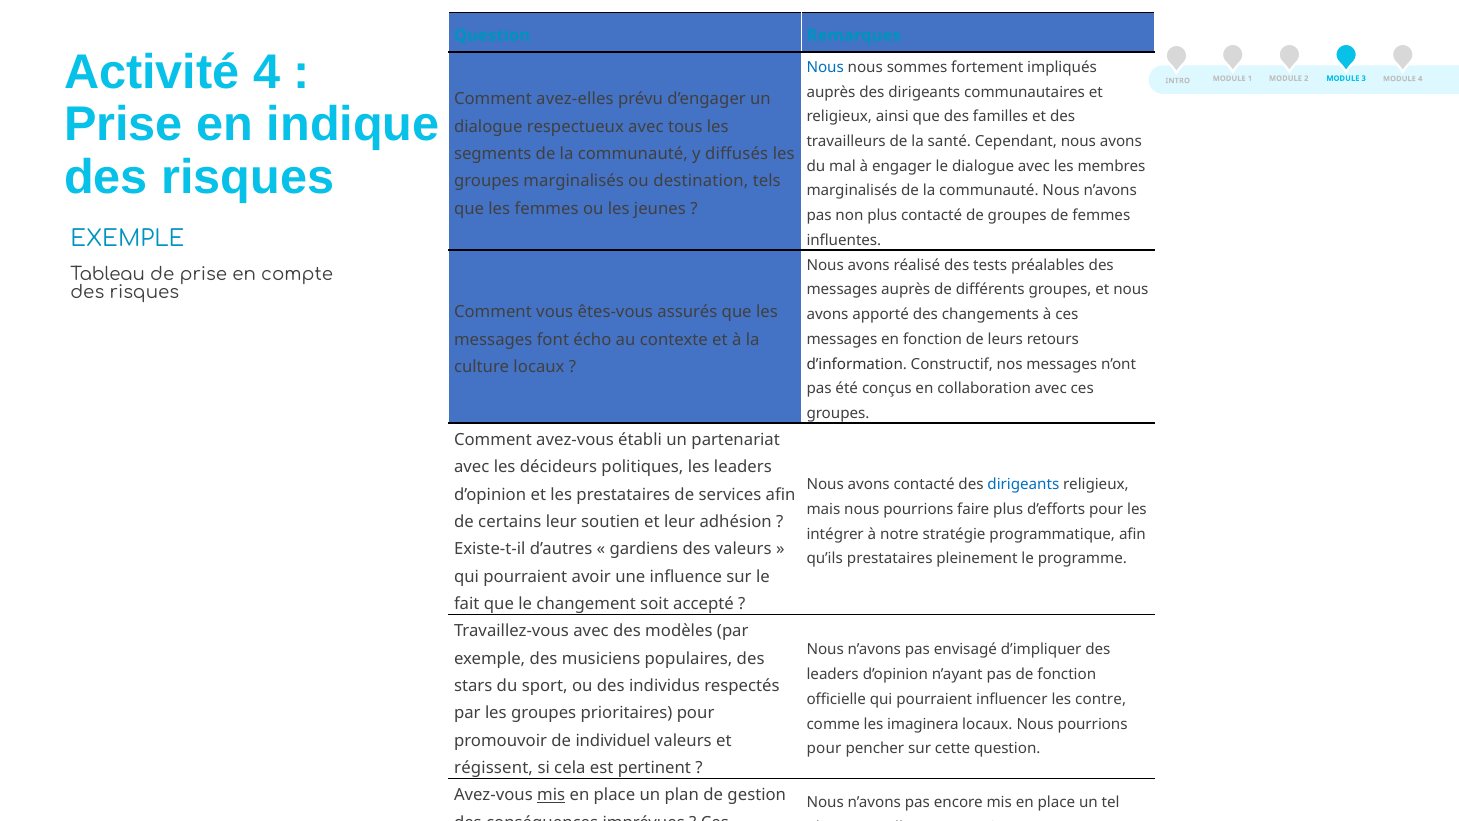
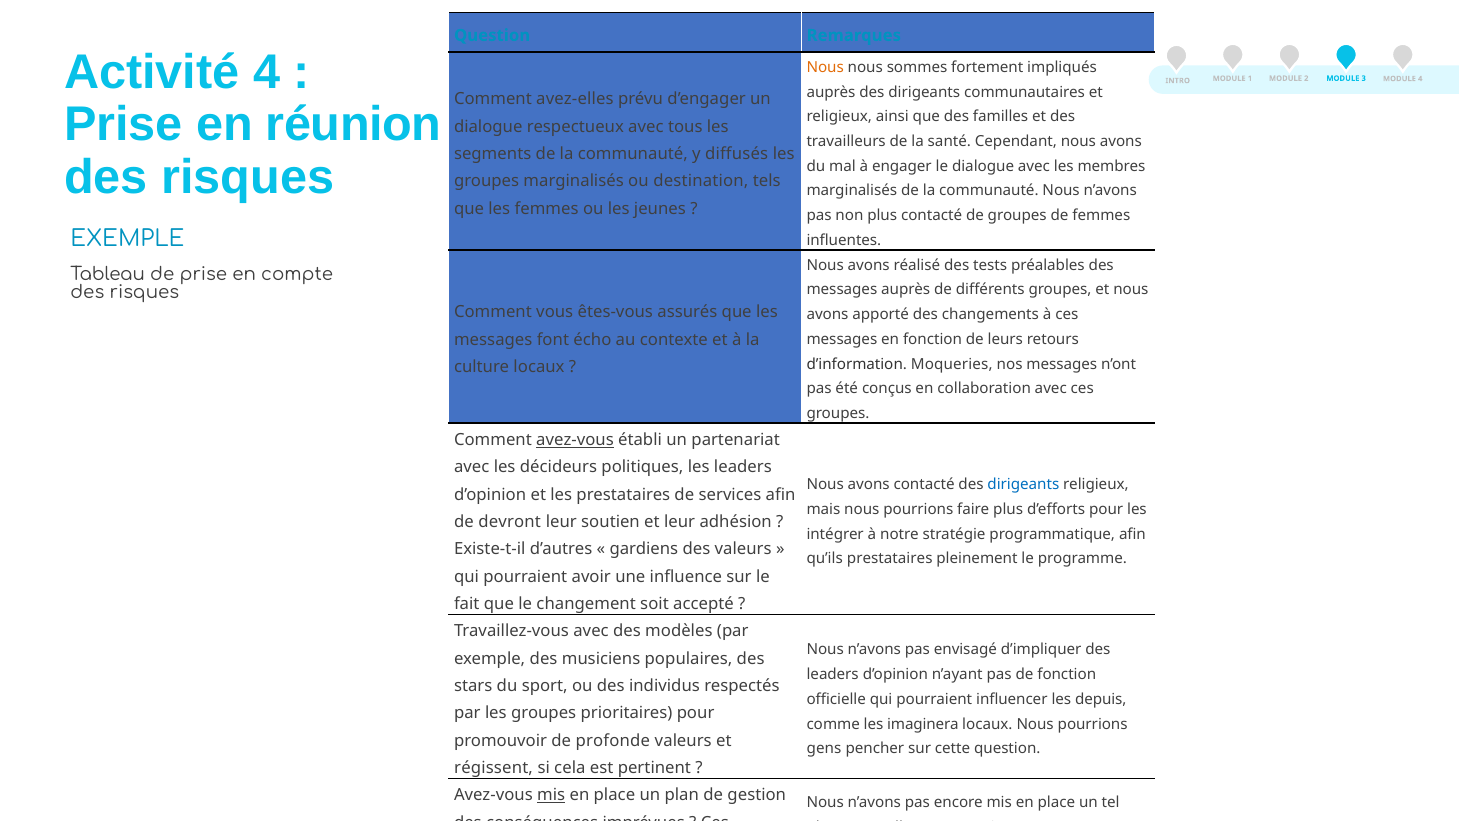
Nous at (825, 67) colour: blue -> orange
indique: indique -> réunion
Constructif: Constructif -> Moqueries
avez-vous at (575, 440) underline: none -> present
certains: certains -> devront
les contre: contre -> depuis
individuel: individuel -> profonde
pour at (824, 748): pour -> gens
